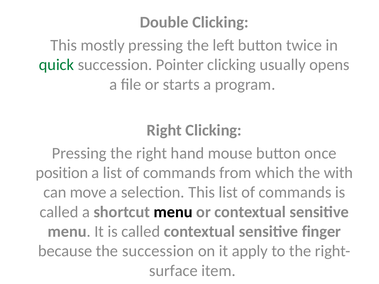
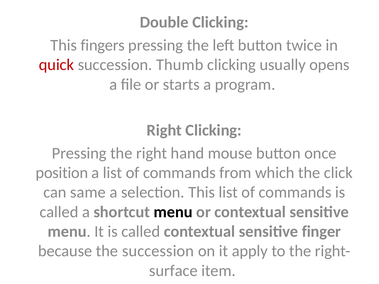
mostly: mostly -> fingers
quick colour: green -> red
Pointer: Pointer -> Thumb
with: with -> click
move: move -> same
